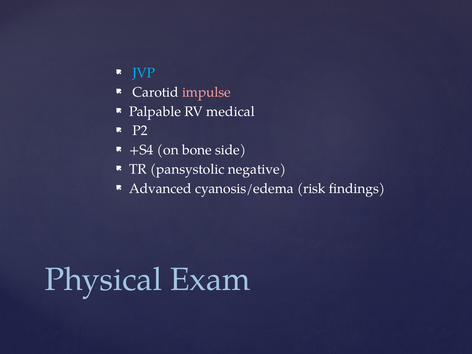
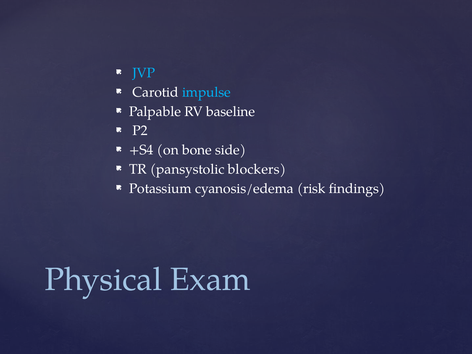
impulse colour: pink -> light blue
medical: medical -> baseline
negative: negative -> blockers
Advanced: Advanced -> Potassium
